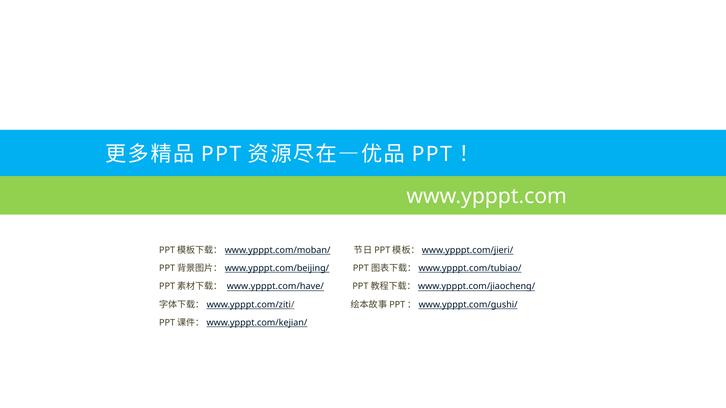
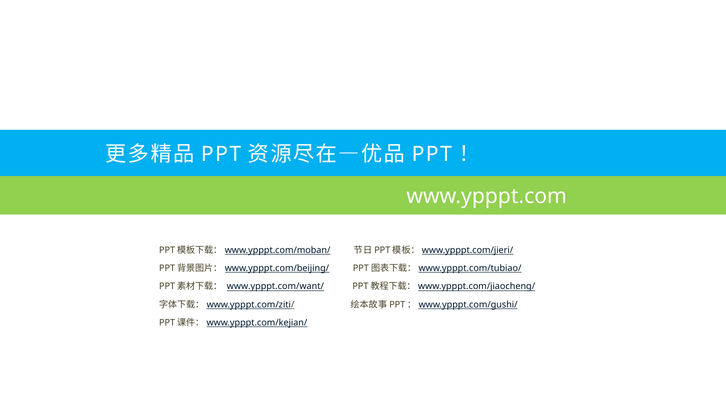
www.ypppt.com/have/: www.ypppt.com/have/ -> www.ypppt.com/want/
